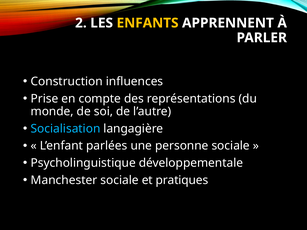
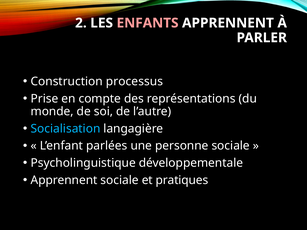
ENFANTS colour: yellow -> pink
influences: influences -> processus
Manchester at (64, 180): Manchester -> Apprennent
